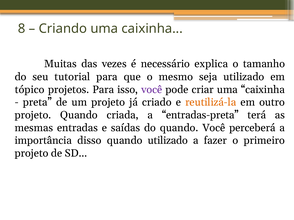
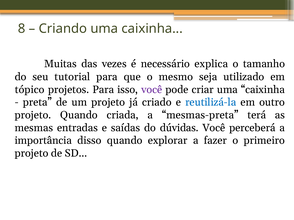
reutilizá-la colour: orange -> blue
entradas-preta: entradas-preta -> mesmas-preta
do quando: quando -> dúvidas
quando utilizado: utilizado -> explorar
